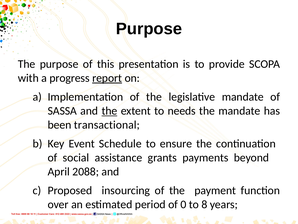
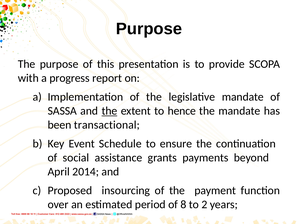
report underline: present -> none
needs: needs -> hence
2088: 2088 -> 2014
0: 0 -> 8
8: 8 -> 2
